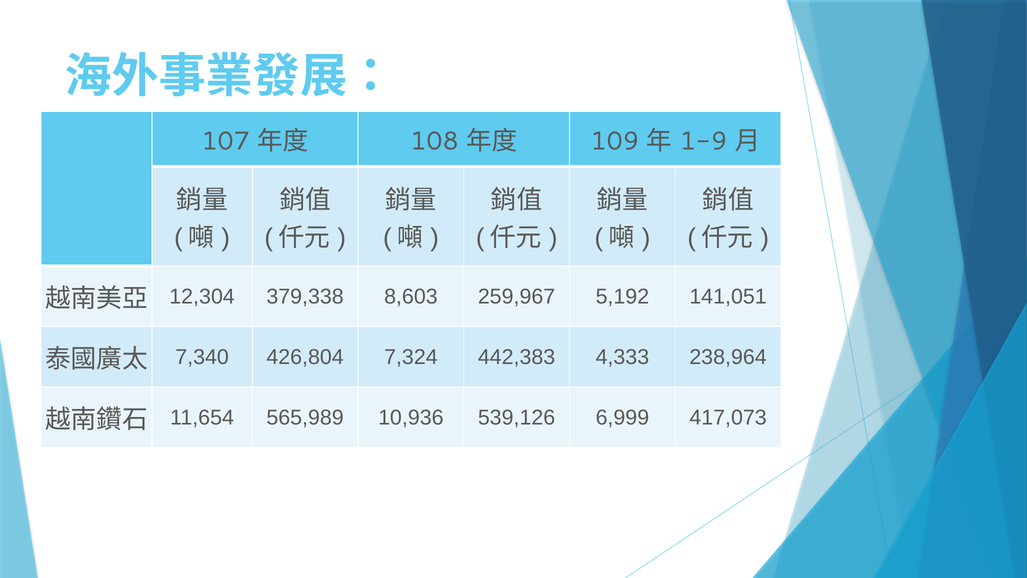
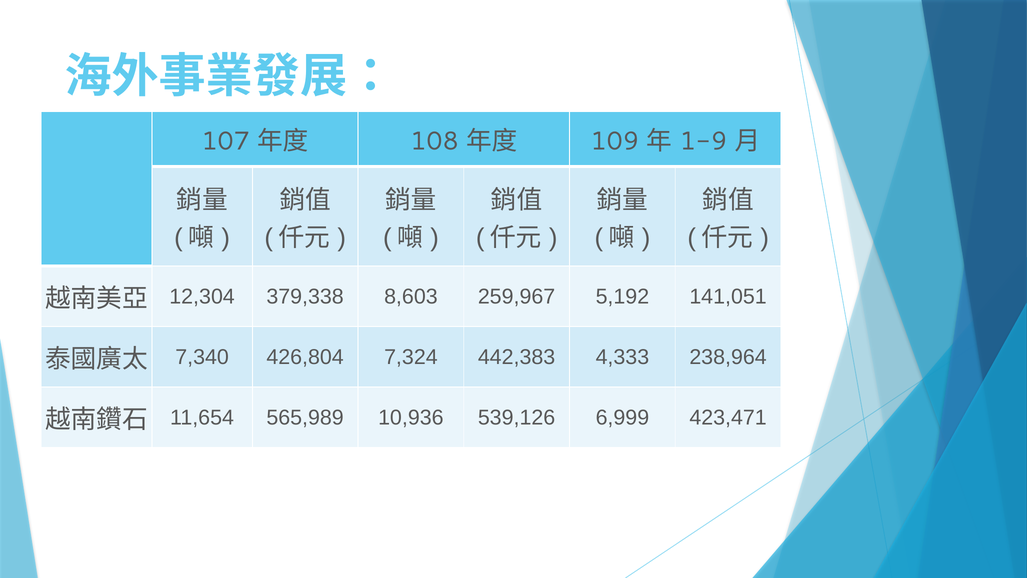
417,073: 417,073 -> 423,471
